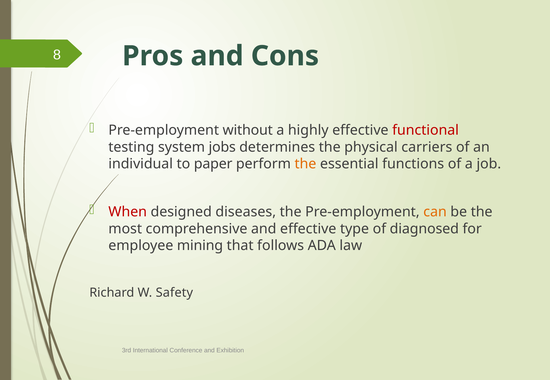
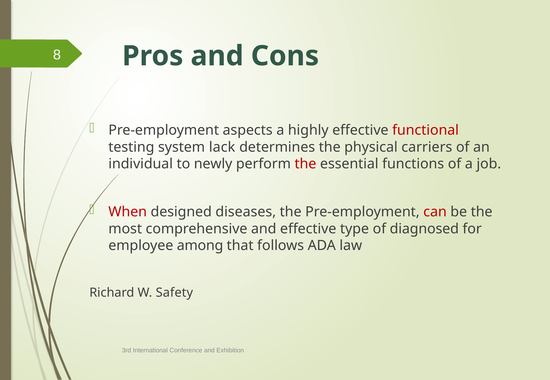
without: without -> aspects
jobs: jobs -> lack
paper: paper -> newly
the at (305, 164) colour: orange -> red
can colour: orange -> red
mining: mining -> among
